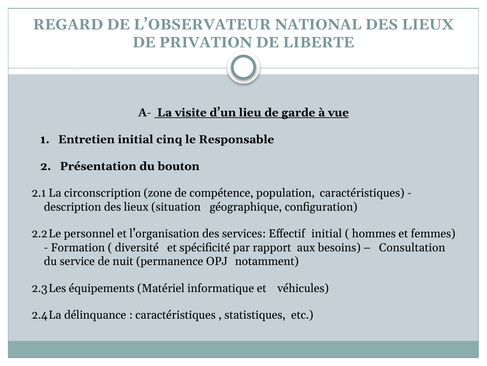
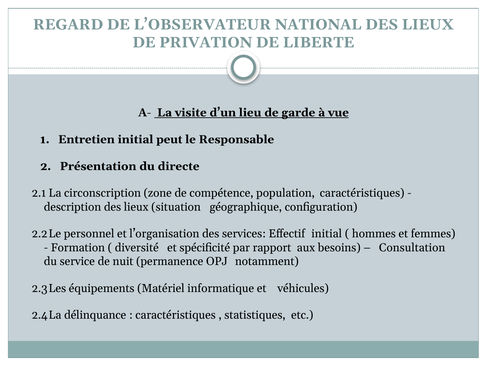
cinq: cinq -> peut
bouton: bouton -> directe
